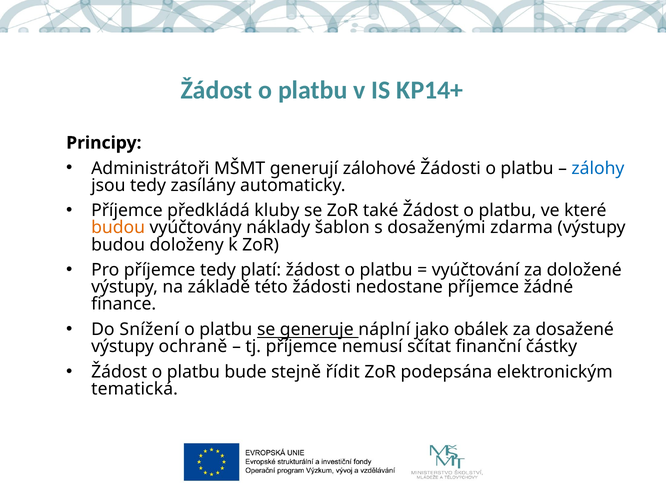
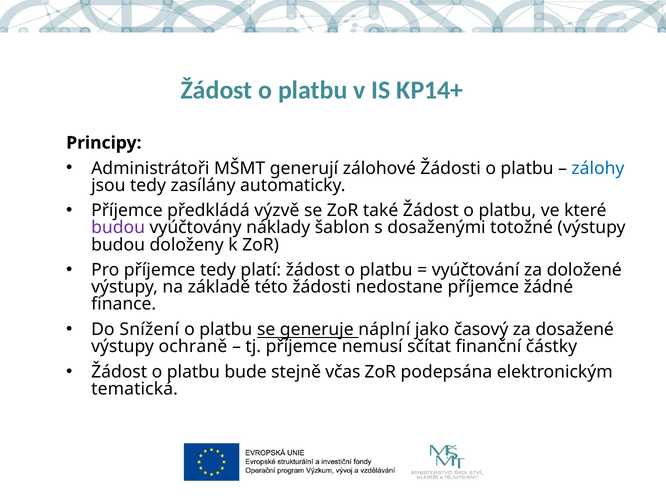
kluby: kluby -> výzvě
budou at (118, 228) colour: orange -> purple
zdarma: zdarma -> totožné
obálek: obálek -> časový
řídit: řídit -> včas
